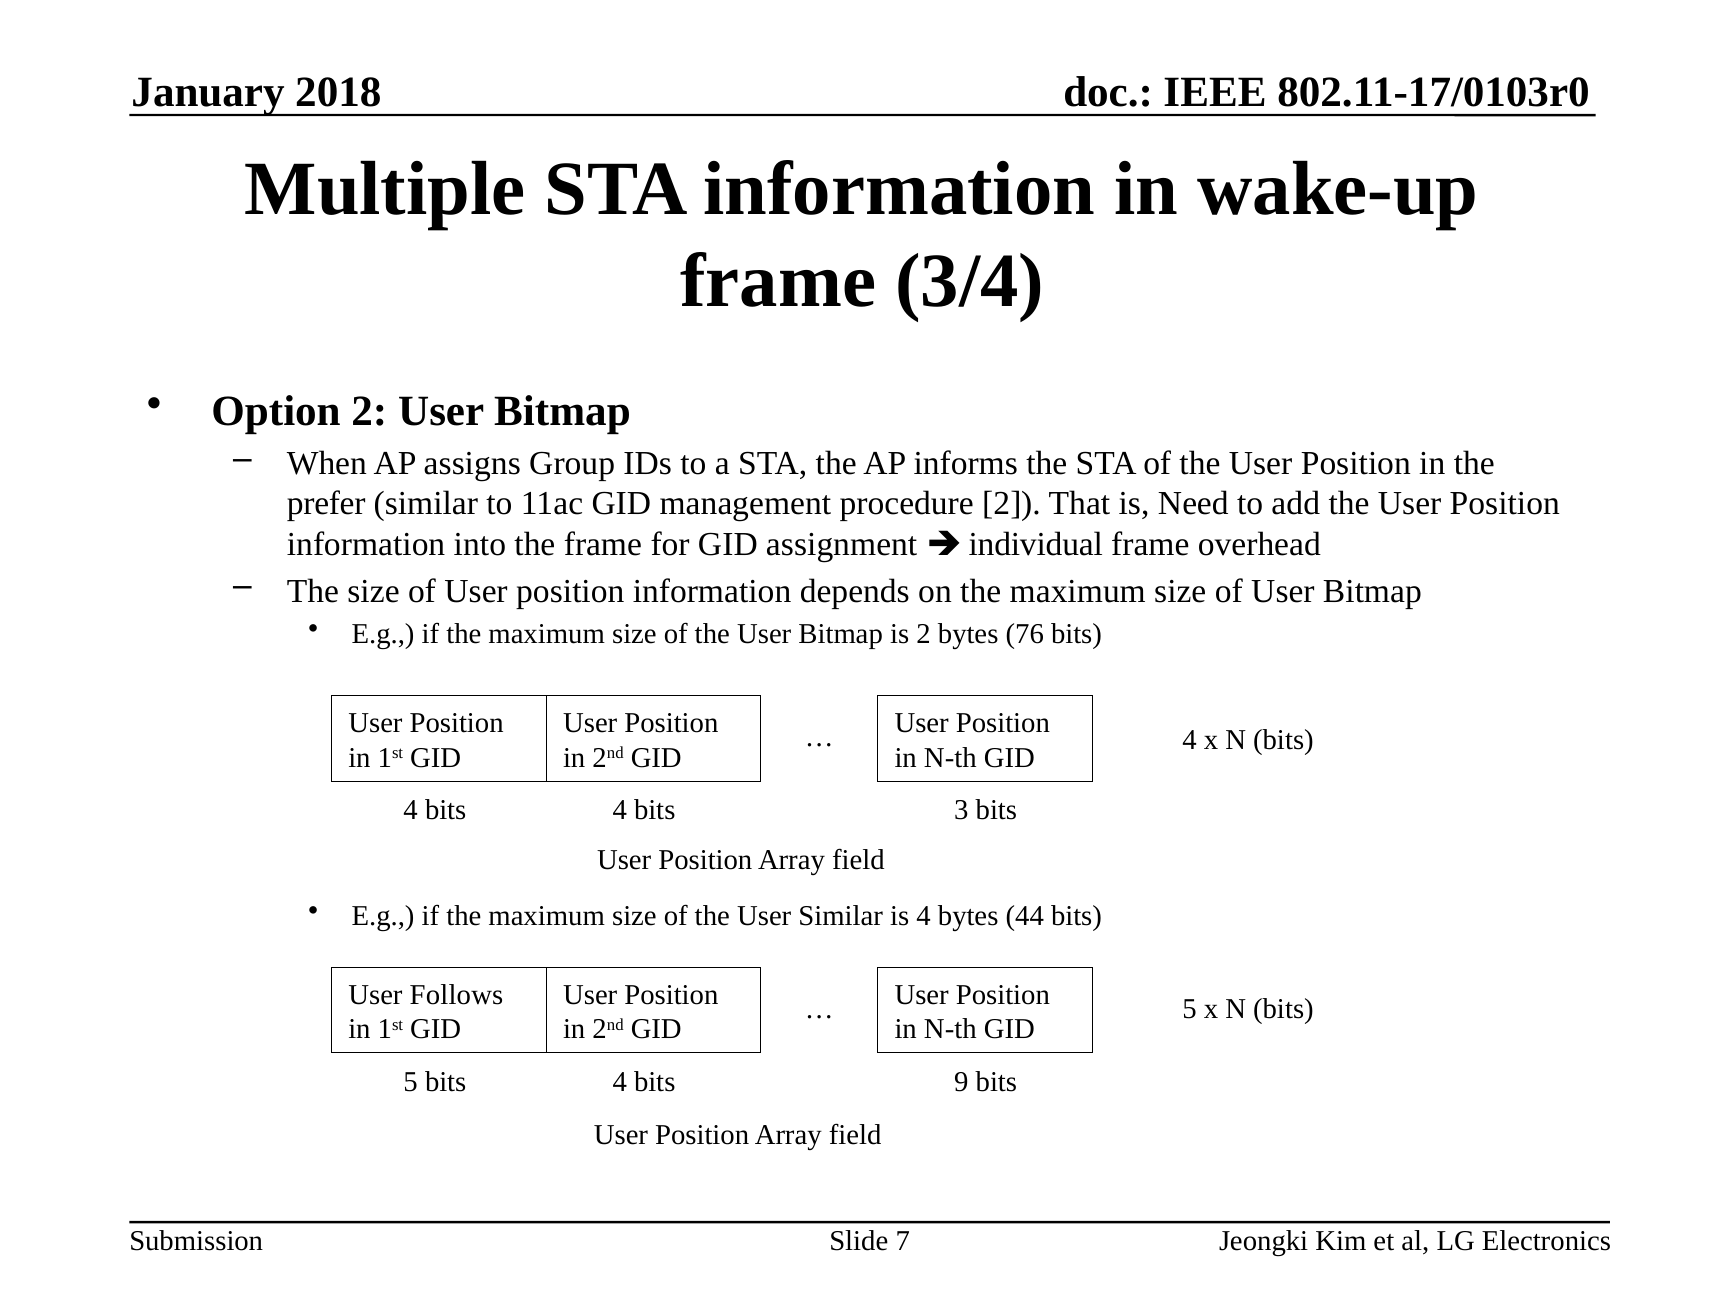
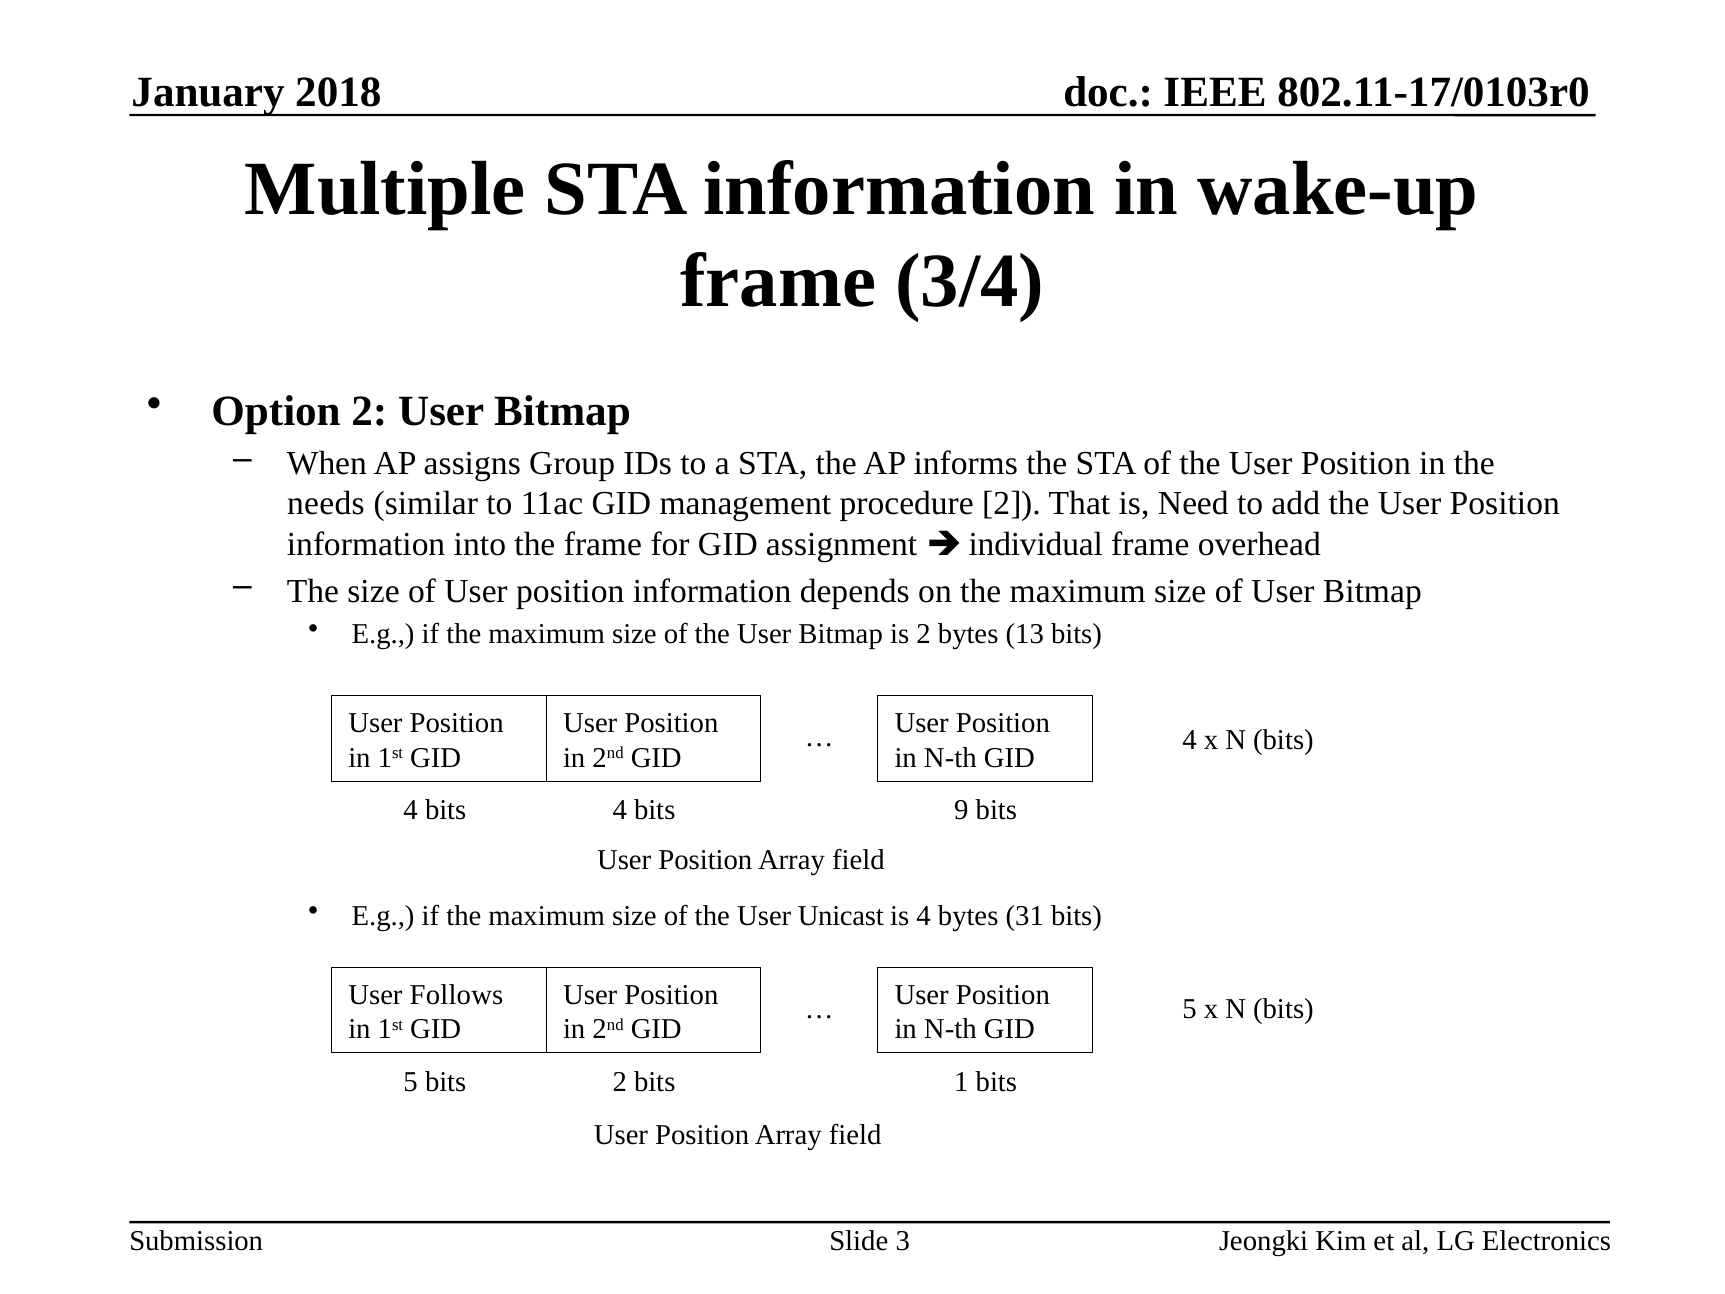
prefer: prefer -> needs
76: 76 -> 13
3: 3 -> 9
User Similar: Similar -> Unicast
44: 44 -> 31
5 bits 4: 4 -> 2
9: 9 -> 1
7: 7 -> 3
